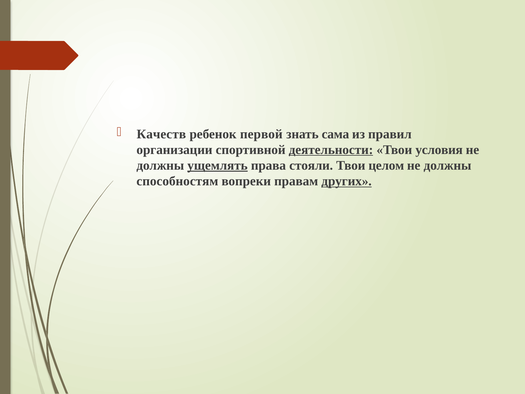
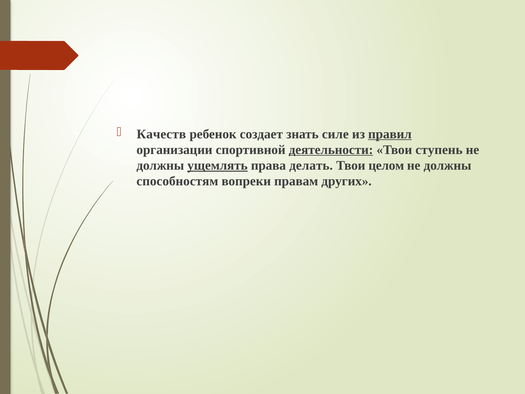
первой: первой -> создает
сама: сама -> силе
правил underline: none -> present
условия: условия -> ступень
стояли: стояли -> делать
других underline: present -> none
